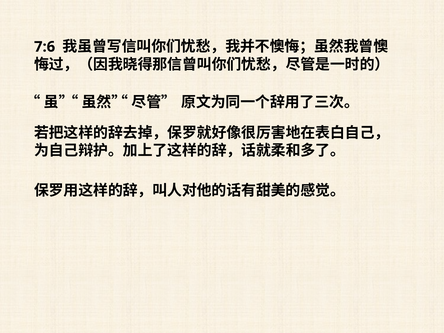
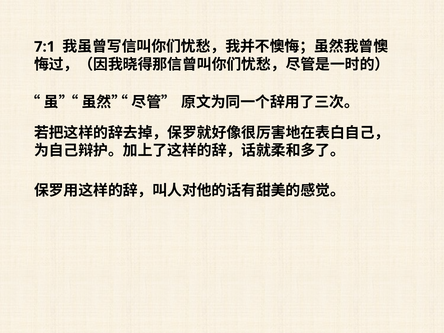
7:6: 7:6 -> 7:1
